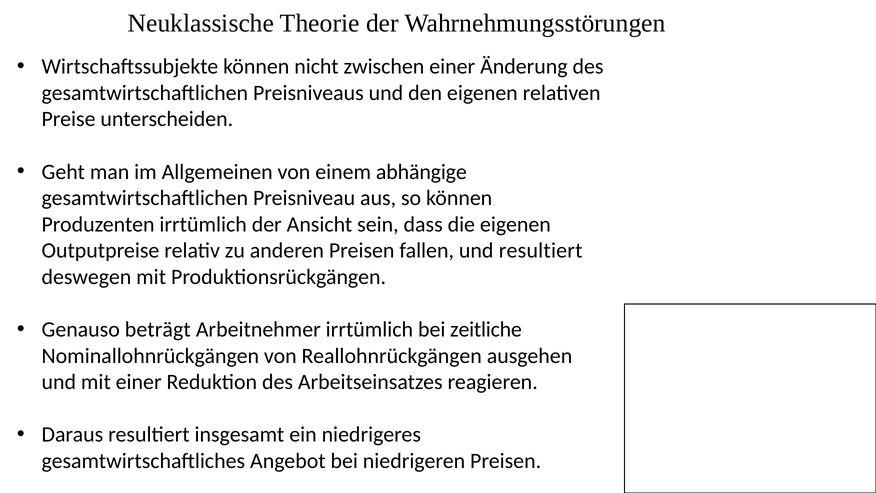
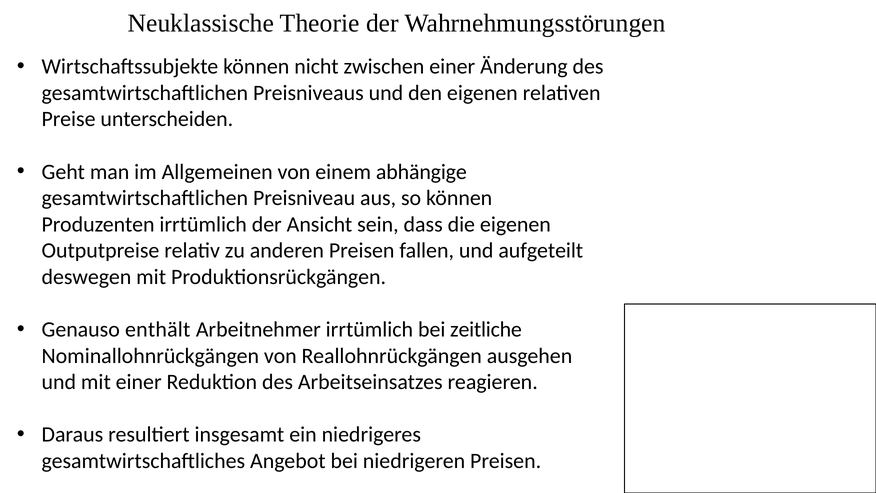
und resultiert: resultiert -> aufgeteilt
beträgt: beträgt -> enthält
